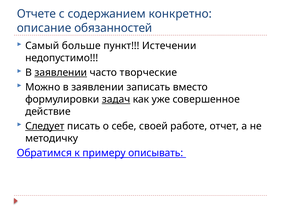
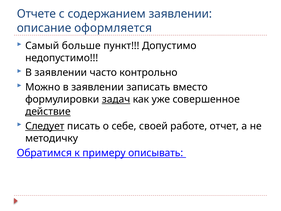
содержанием конкретно: конкретно -> заявлении
обязанностей: обязанностей -> оформляется
Истечении: Истечении -> Допустимо
заявлении at (61, 72) underline: present -> none
творческие: творческие -> контрольно
действие underline: none -> present
